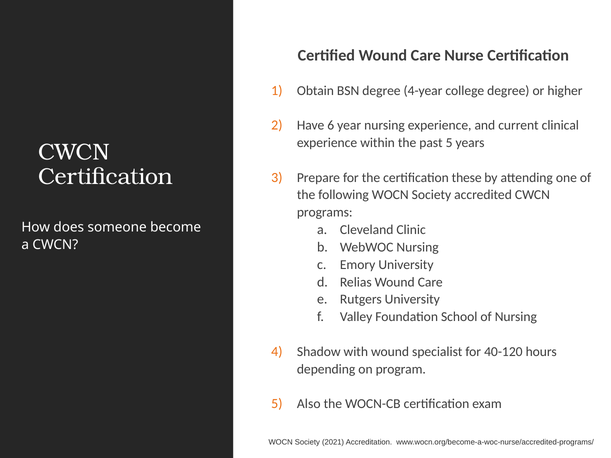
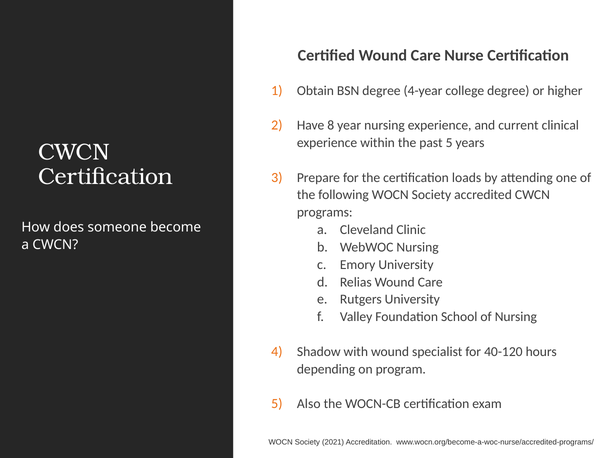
6: 6 -> 8
these: these -> loads
